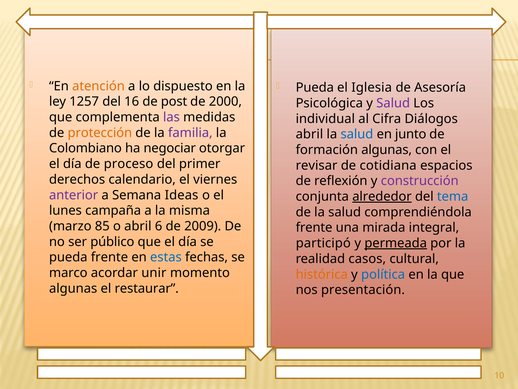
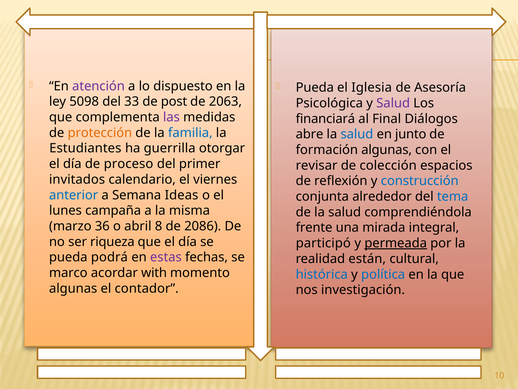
atención colour: orange -> purple
1257: 1257 -> 5098
16: 16 -> 33
2000: 2000 -> 2063
individual: individual -> financiará
Cifra: Cifra -> Final
familia colour: purple -> blue
abril at (309, 134): abril -> abre
Colombiano: Colombiano -> Estudiantes
negociar: negociar -> guerrilla
cotidiana: cotidiana -> colección
derechos: derechos -> invitados
construcción colour: purple -> blue
anterior colour: purple -> blue
alrededor underline: present -> none
85: 85 -> 36
6: 6 -> 8
2009: 2009 -> 2086
público: público -> riqueza
pueda frente: frente -> podrá
estas colour: blue -> purple
casos: casos -> están
unir: unir -> with
histórica colour: orange -> blue
restaurar: restaurar -> contador
presentación: presentación -> investigación
